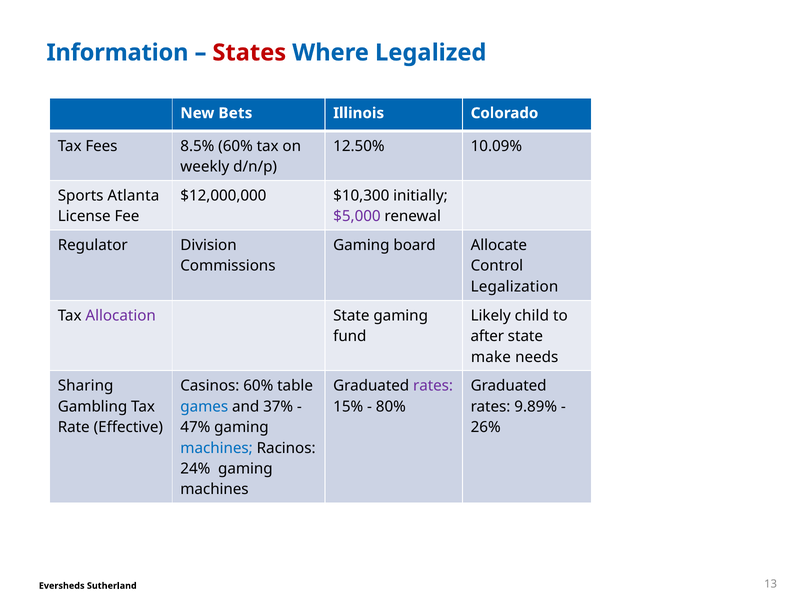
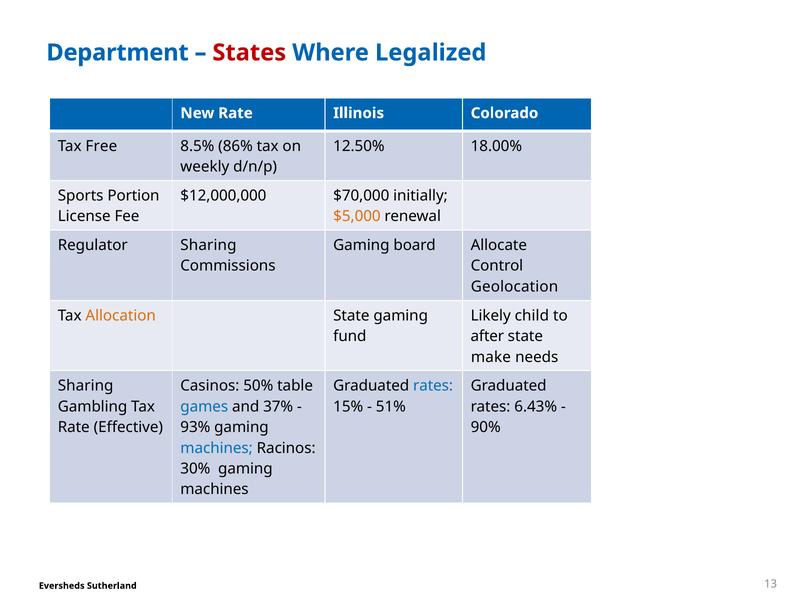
Information: Information -> Department
New Bets: Bets -> Rate
Fees: Fees -> Free
8.5% 60%: 60% -> 86%
10.09%: 10.09% -> 18.00%
Atlanta: Atlanta -> Portion
$10,300: $10,300 -> $70,000
$5,000 colour: purple -> orange
Regulator Division: Division -> Sharing
Legalization: Legalization -> Geolocation
Allocation colour: purple -> orange
Casinos 60%: 60% -> 50%
rates at (433, 386) colour: purple -> blue
80%: 80% -> 51%
9.89%: 9.89% -> 6.43%
47%: 47% -> 93%
26%: 26% -> 90%
24%: 24% -> 30%
